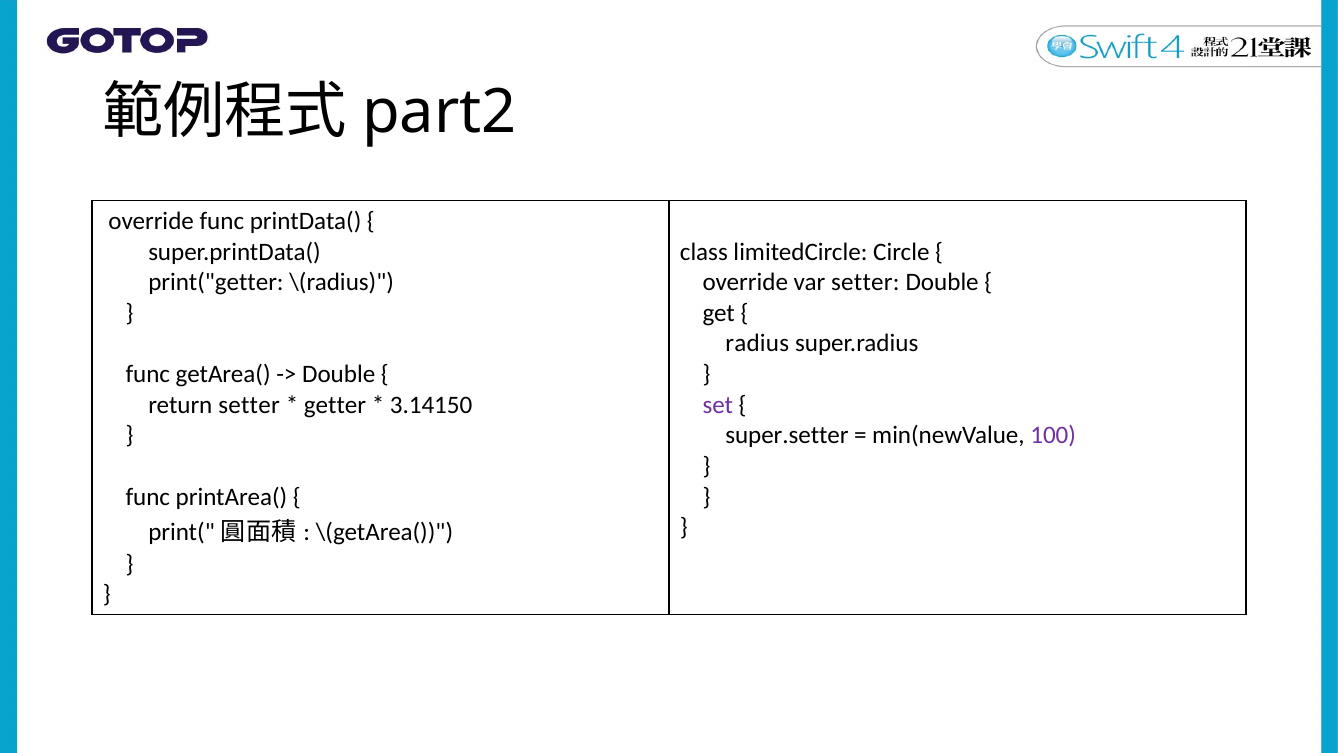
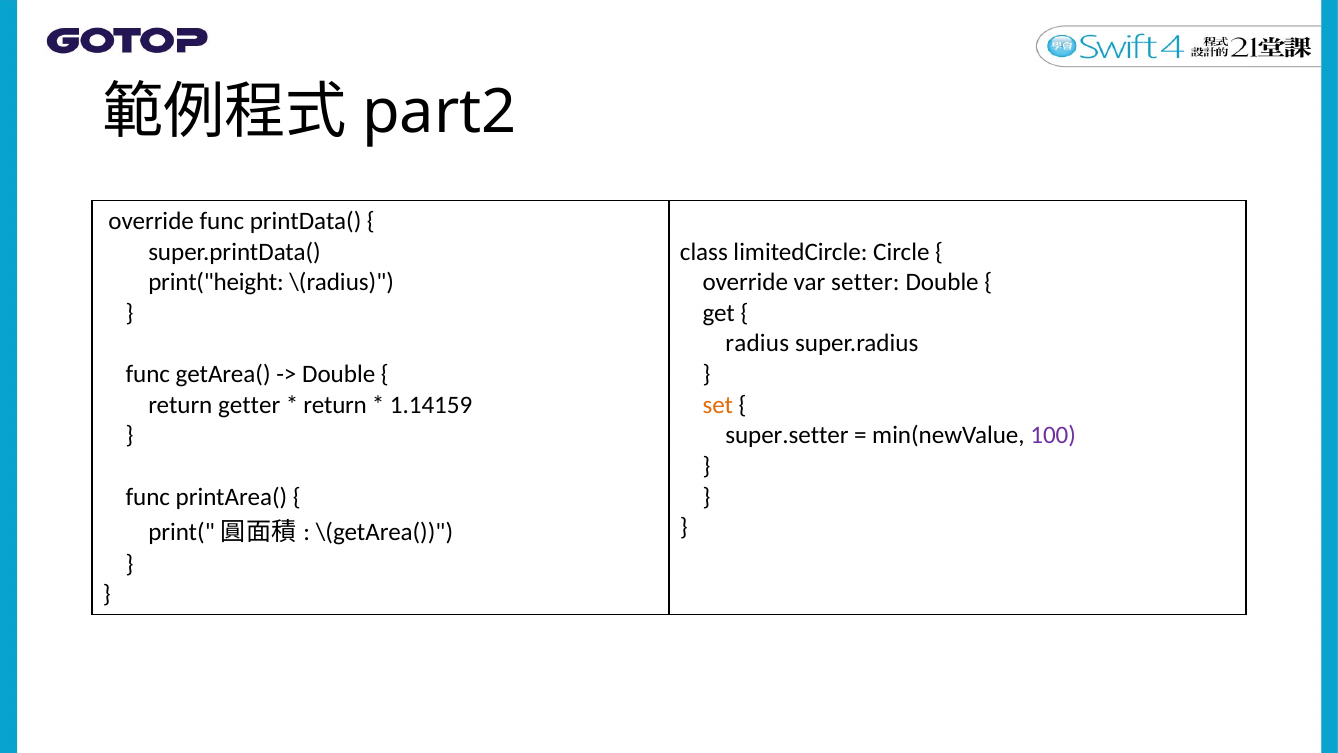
print("getter: print("getter -> print("height
return setter: setter -> getter
getter at (335, 405): getter -> return
3.14150: 3.14150 -> 1.14159
set colour: purple -> orange
